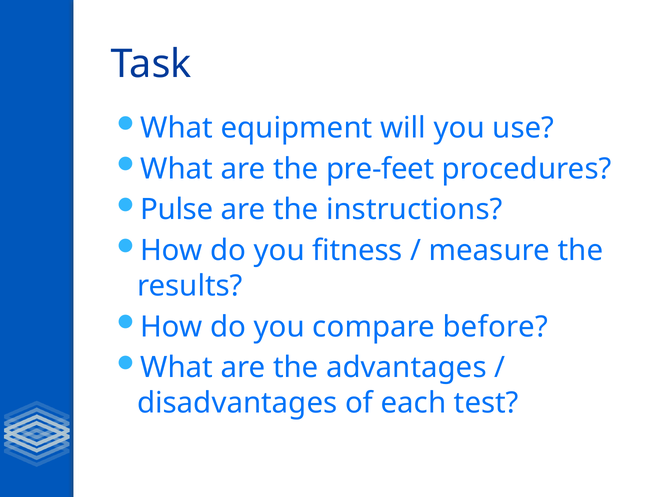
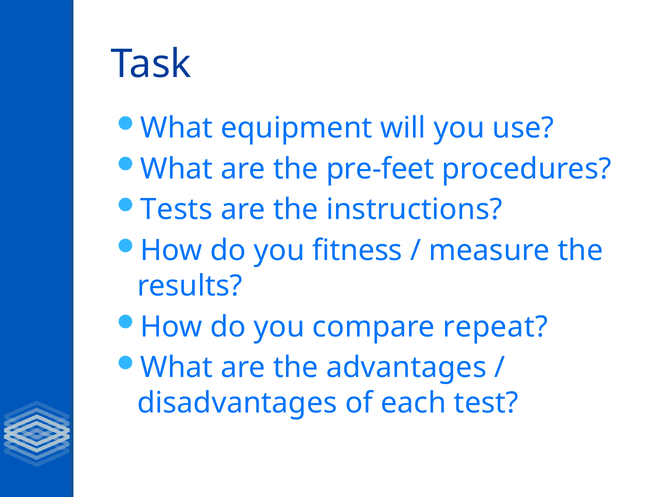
Pulse: Pulse -> Tests
before: before -> repeat
